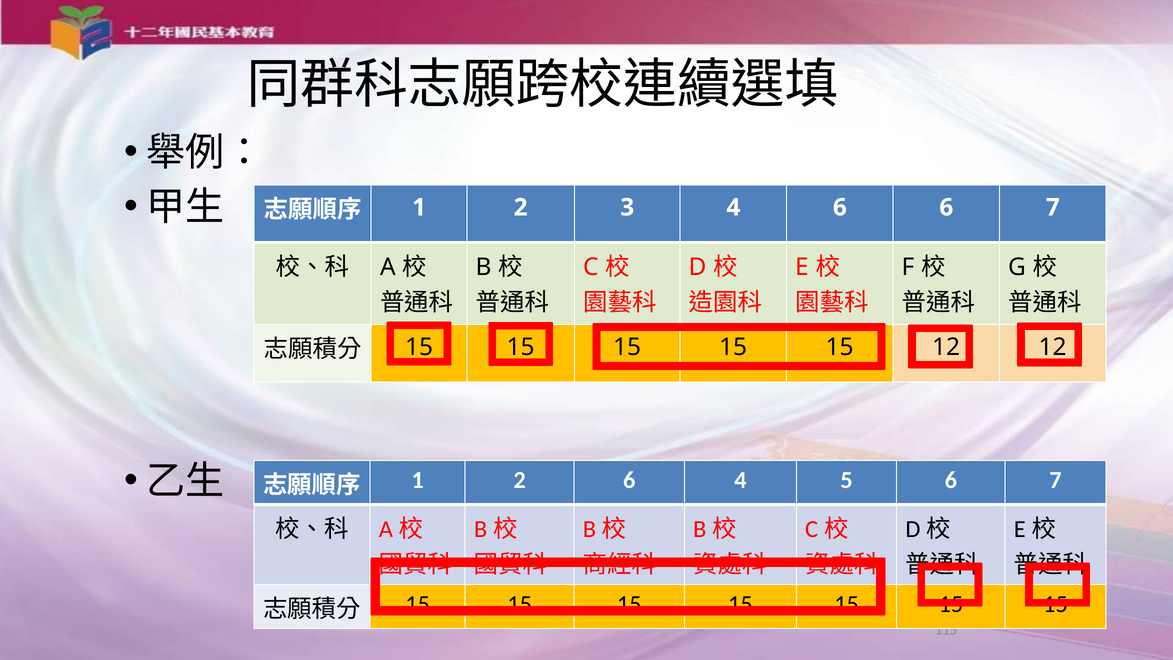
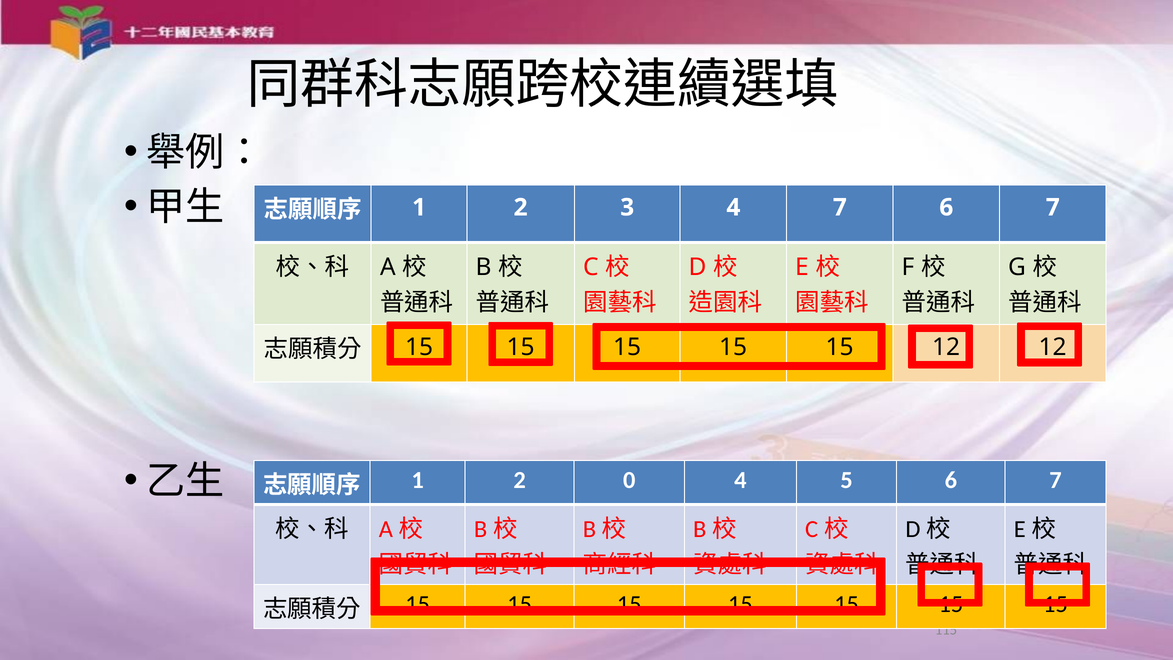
4 6: 6 -> 7
2 6: 6 -> 0
